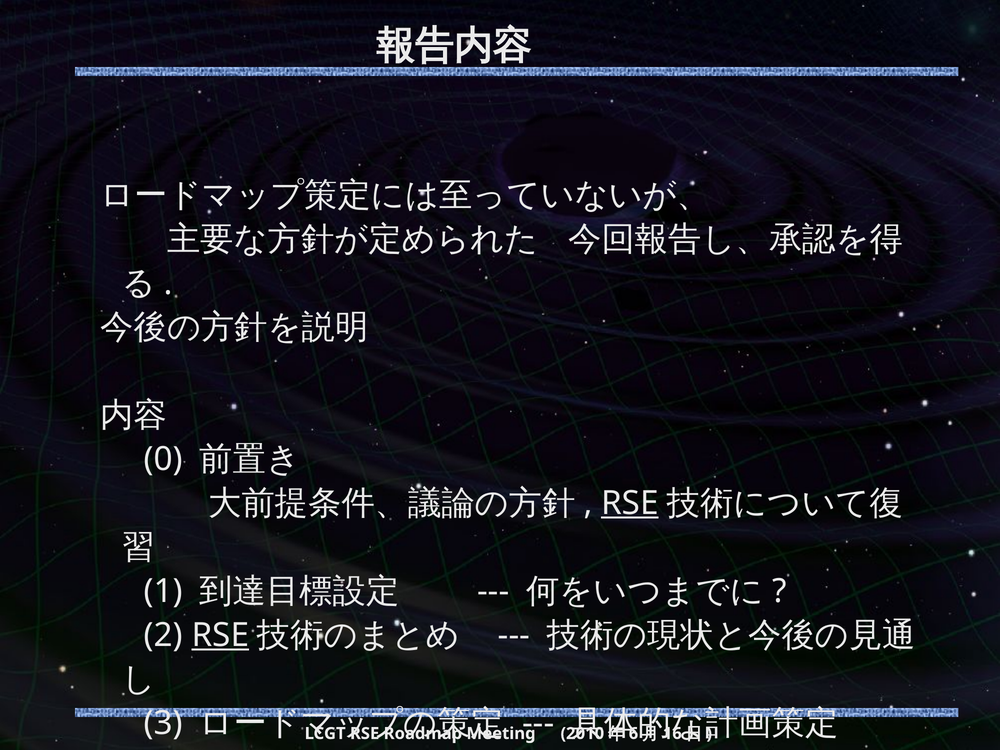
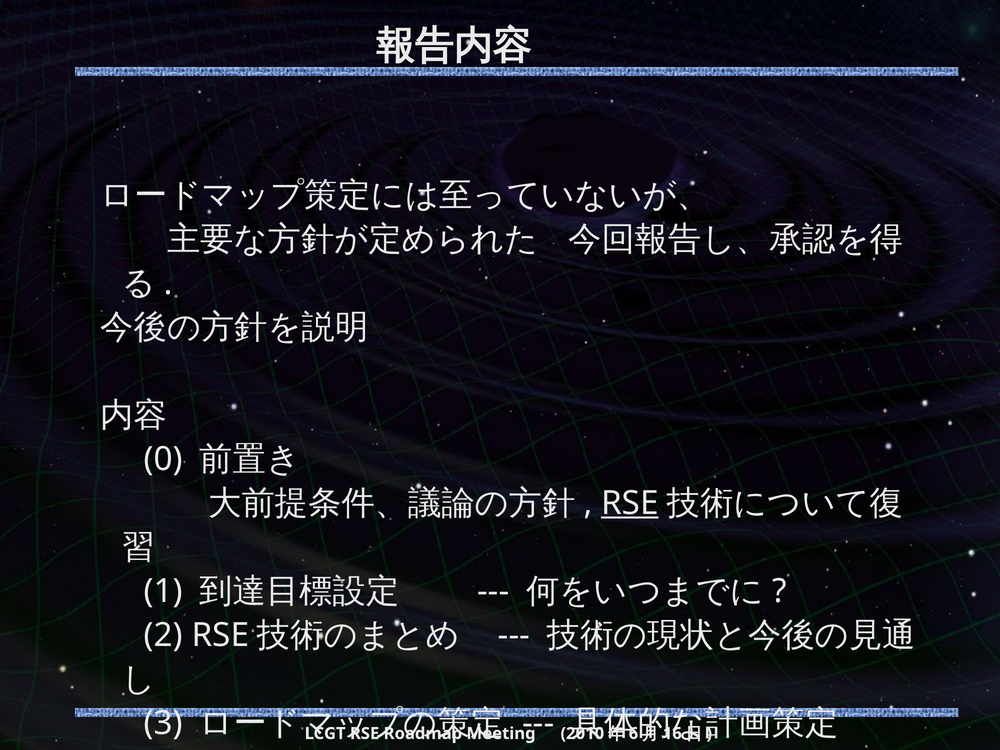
RSE at (220, 635) underline: present -> none
